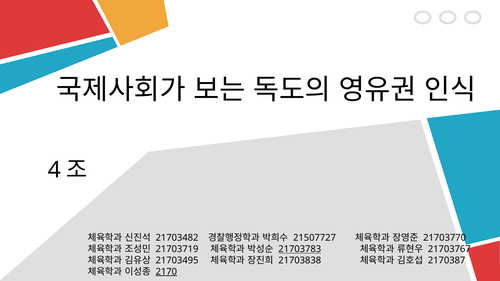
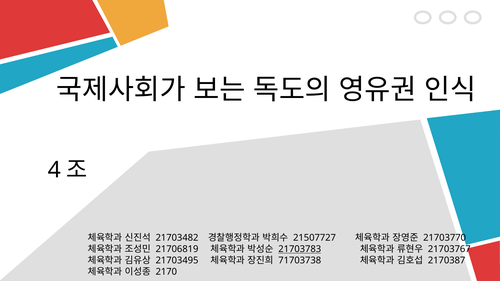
21703719: 21703719 -> 21706819
21703838: 21703838 -> 71703738
2170 underline: present -> none
